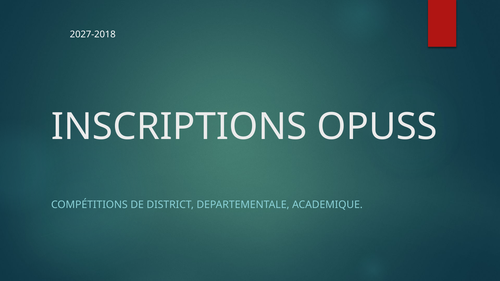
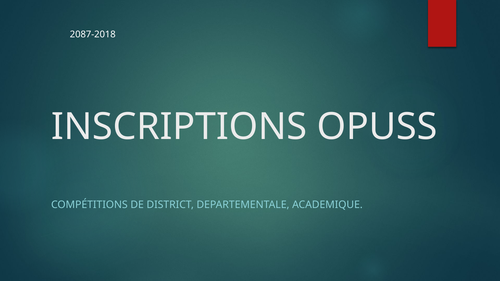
2027-2018: 2027-2018 -> 2087-2018
